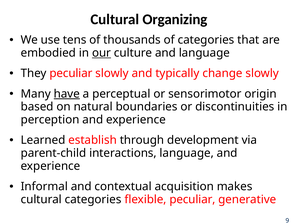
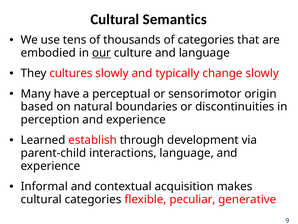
Organizing: Organizing -> Semantics
They peculiar: peculiar -> cultures
have underline: present -> none
